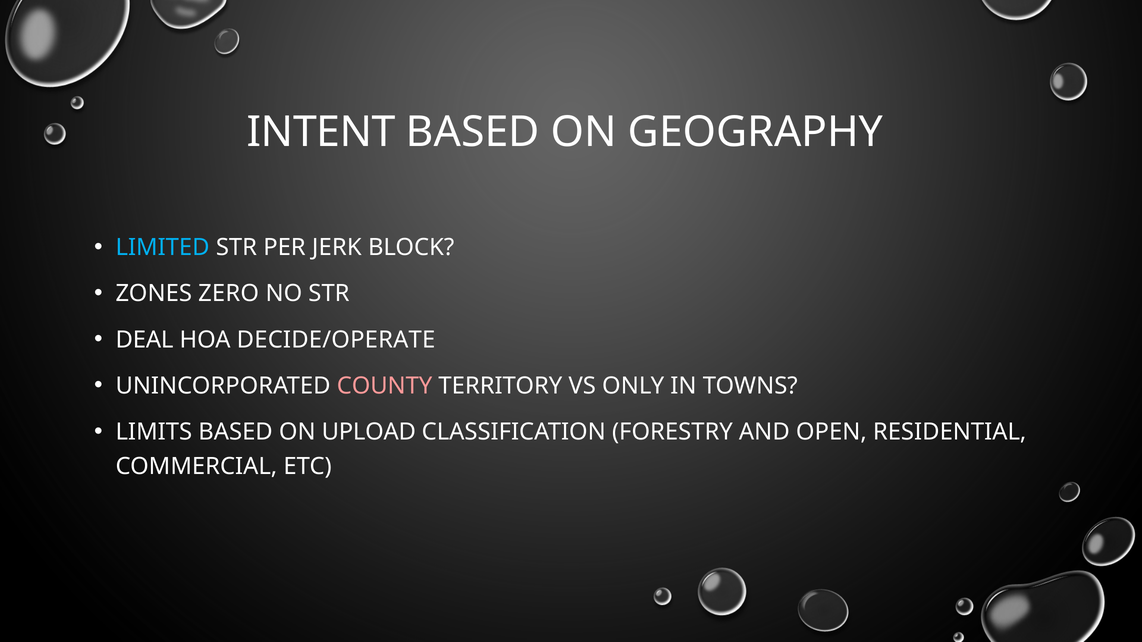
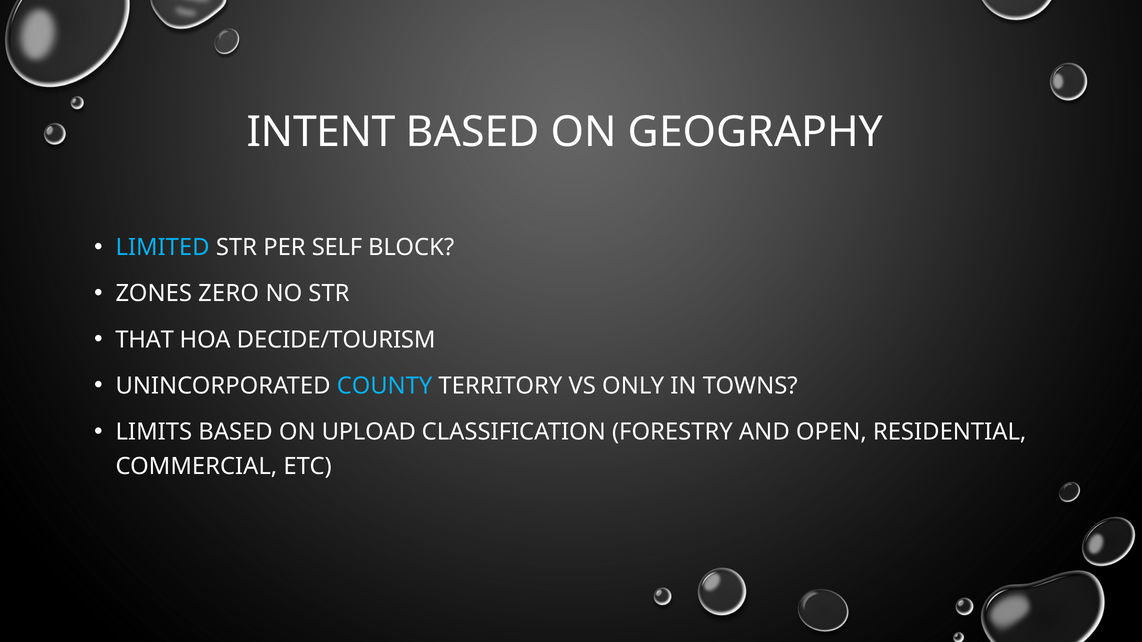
JERK: JERK -> SELF
DEAL: DEAL -> THAT
DECIDE/OPERATE: DECIDE/OPERATE -> DECIDE/TOURISM
COUNTY colour: pink -> light blue
